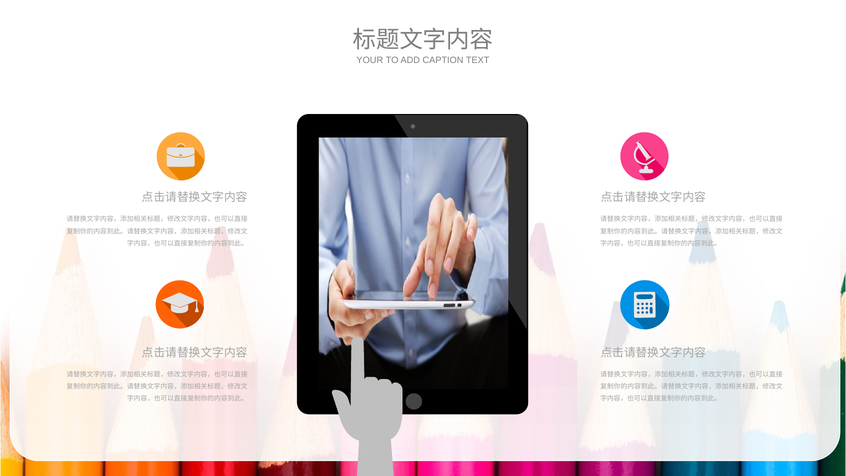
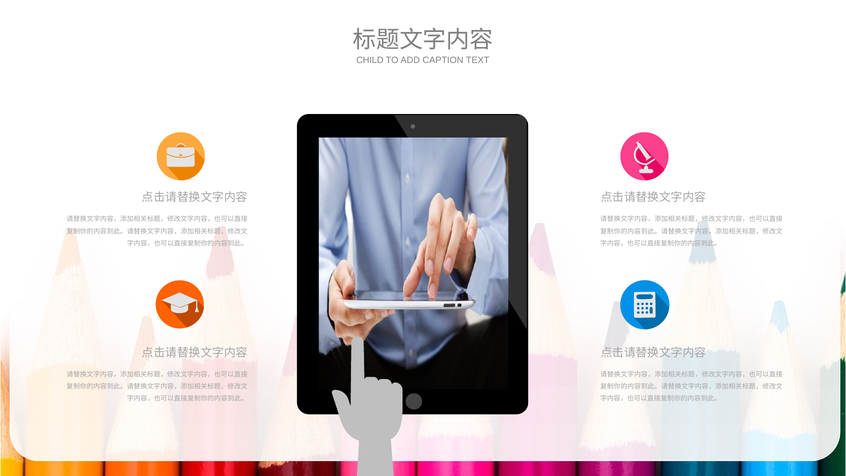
YOUR: YOUR -> CHILD
